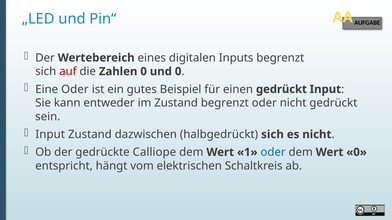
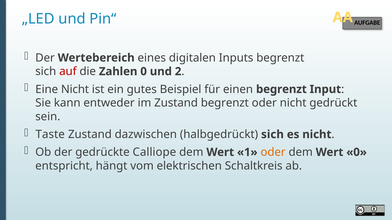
und 0: 0 -> 2
Eine Oder: Oder -> Nicht
einen gedrückt: gedrückt -> begrenzt
Input at (50, 135): Input -> Taste
oder at (273, 153) colour: blue -> orange
